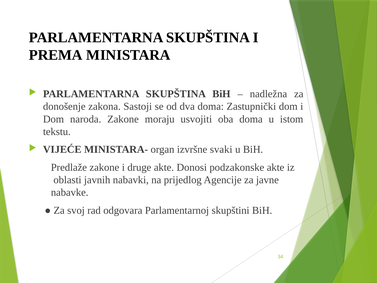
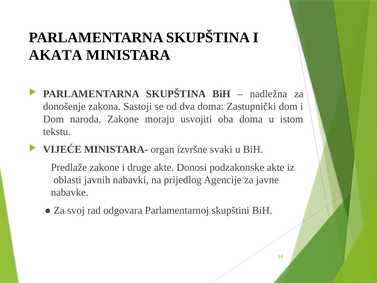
PREMA: PREMA -> AKATA
